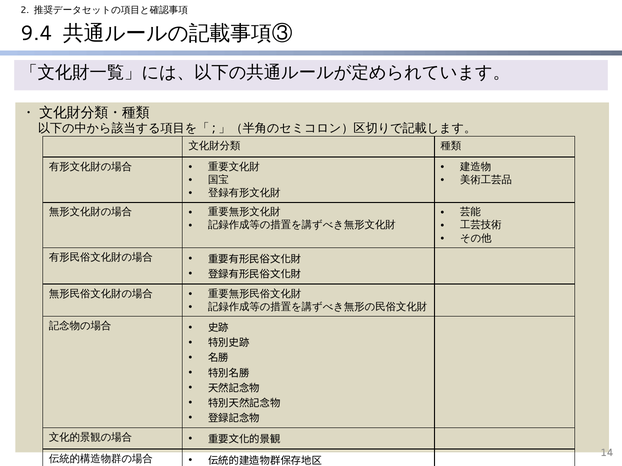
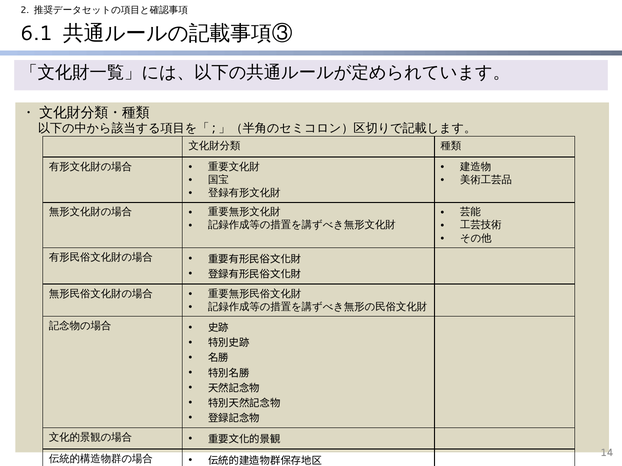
9.4: 9.4 -> 6.1
